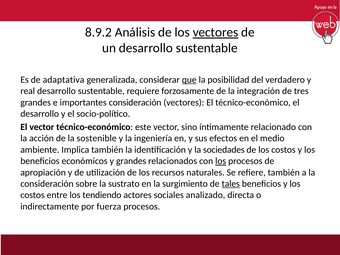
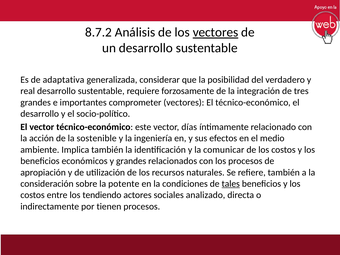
8.9.2: 8.9.2 -> 8.7.2
que underline: present -> none
importantes consideración: consideración -> comprometer
sino: sino -> días
sociedades: sociedades -> comunicar
los at (221, 161) underline: present -> none
sustrato: sustrato -> potente
surgimiento: surgimiento -> condiciones
fuerza: fuerza -> tienen
